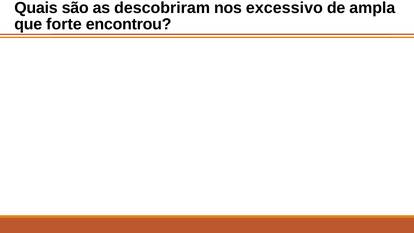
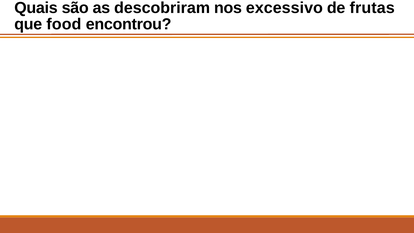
ampla: ampla -> frutas
forte: forte -> food
